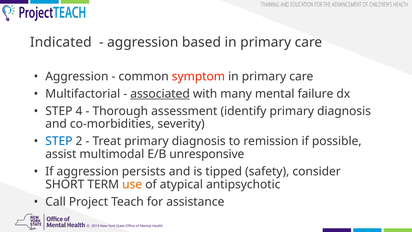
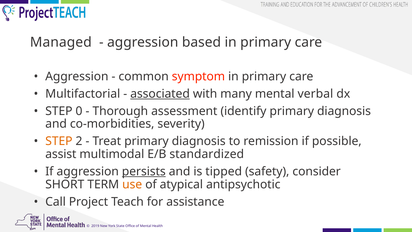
Indicated: Indicated -> Managed
failure: failure -> verbal
4: 4 -> 0
STEP at (59, 141) colour: blue -> orange
unresponsive: unresponsive -> standardized
persists underline: none -> present
